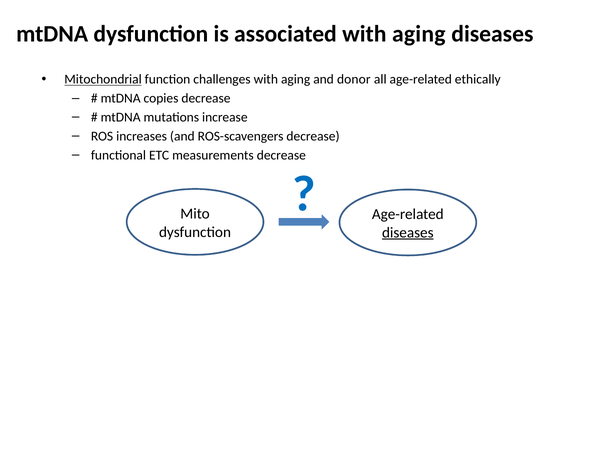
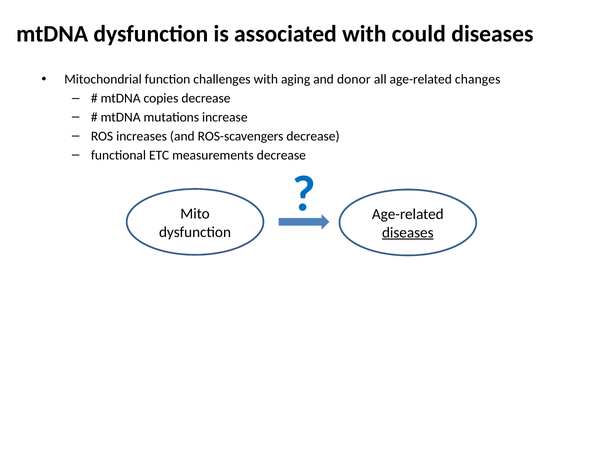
associated with aging: aging -> could
Mitochondrial underline: present -> none
ethically: ethically -> changes
